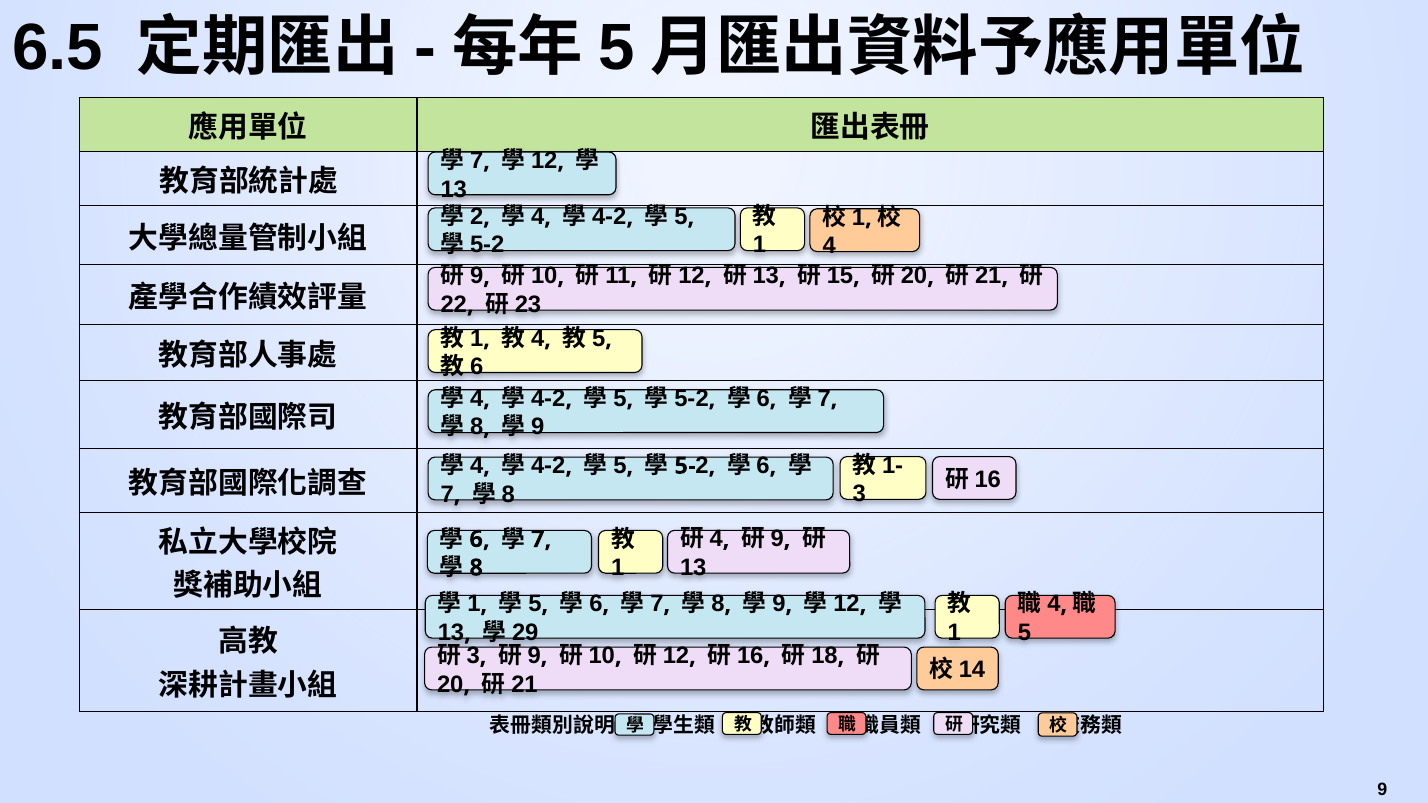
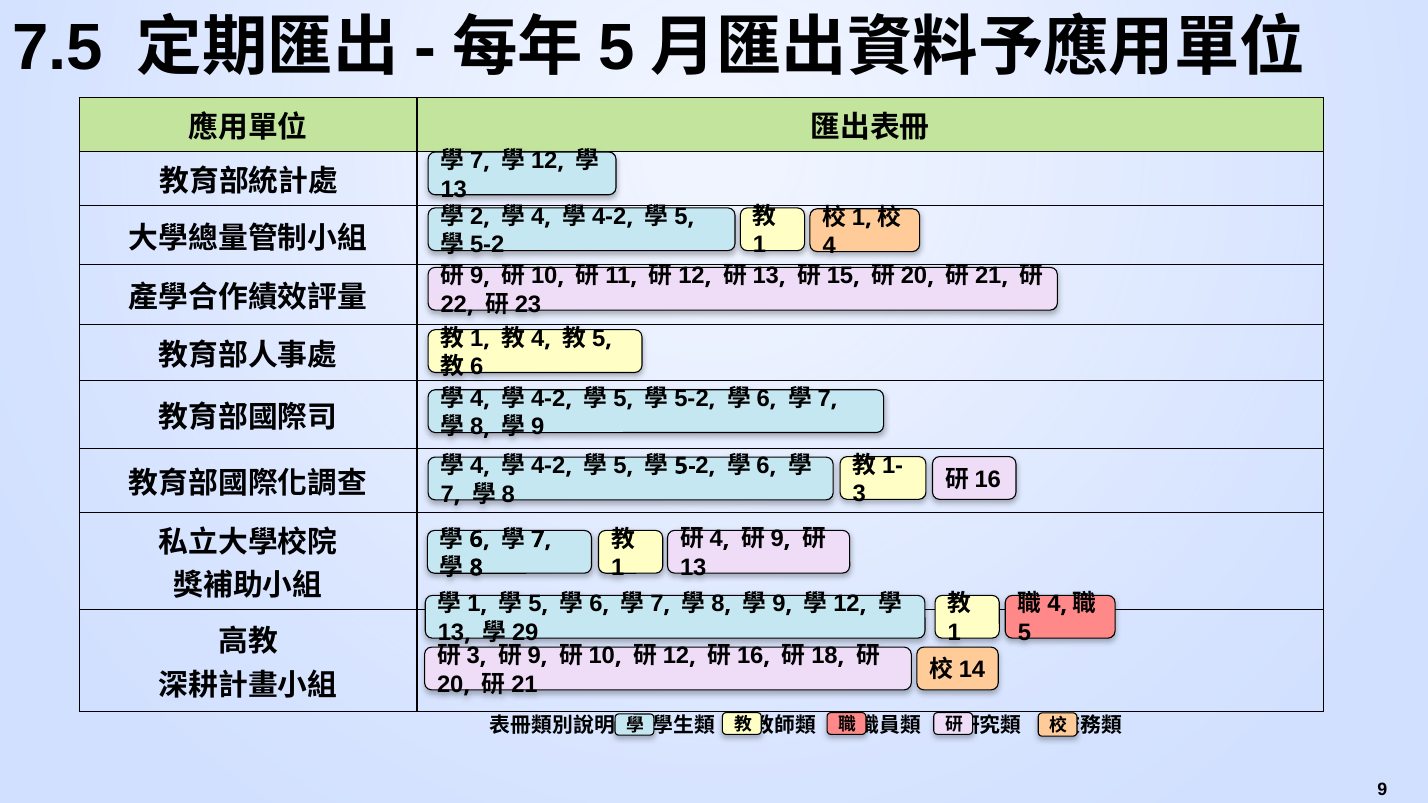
6.5: 6.5 -> 7.5
